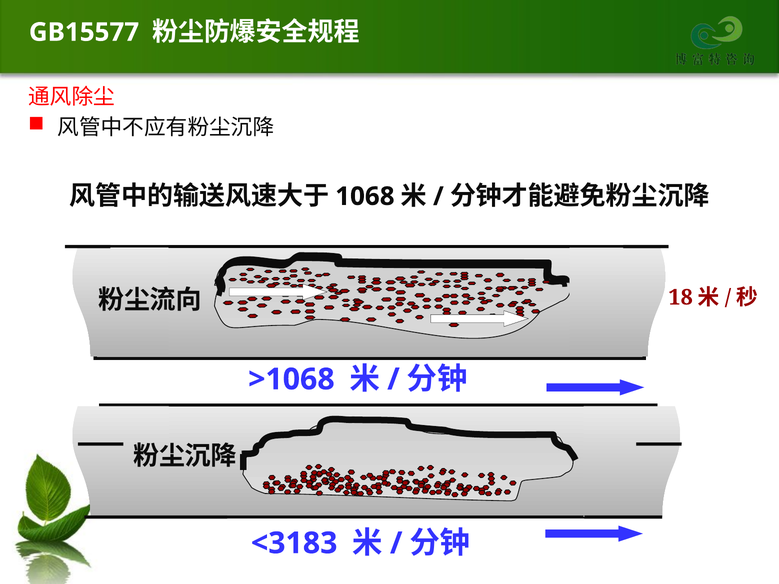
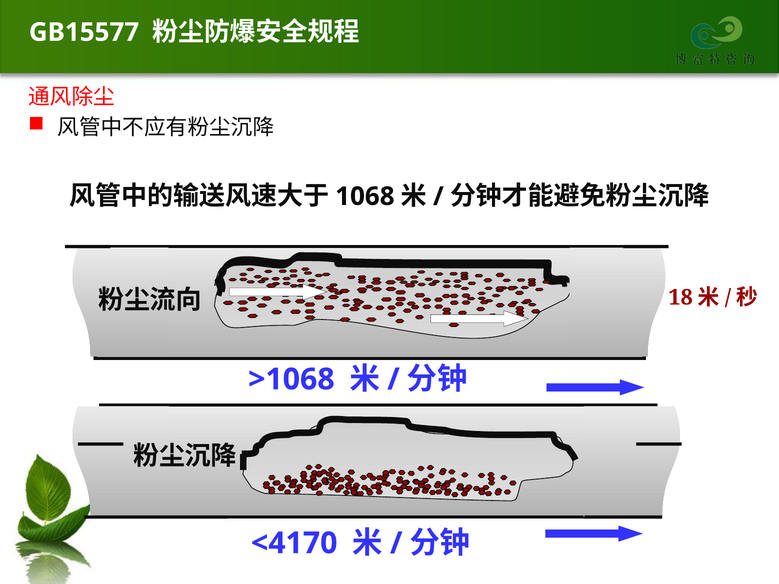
<3183: <3183 -> <4170
